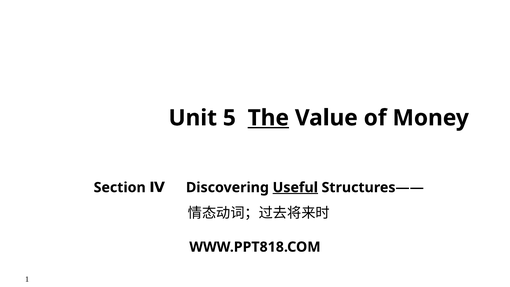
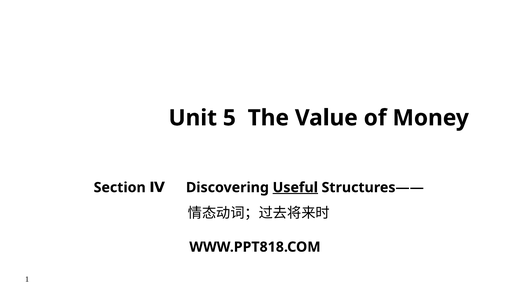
The underline: present -> none
